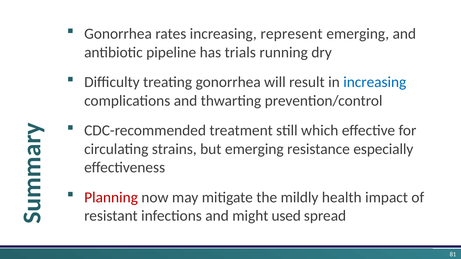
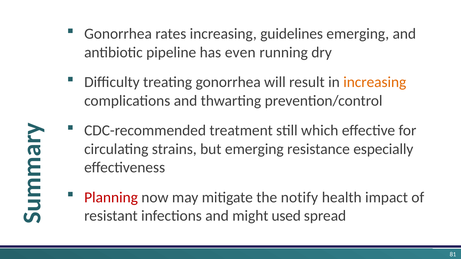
represent: represent -> guidelines
trials: trials -> even
increasing at (375, 82) colour: blue -> orange
mildly: mildly -> notify
